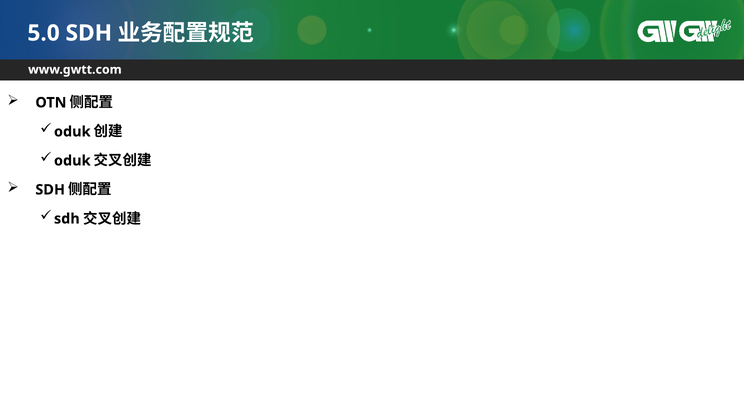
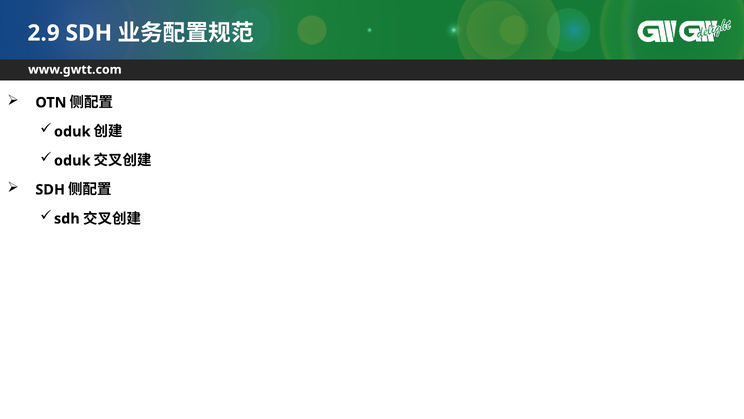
5.0: 5.0 -> 2.9
